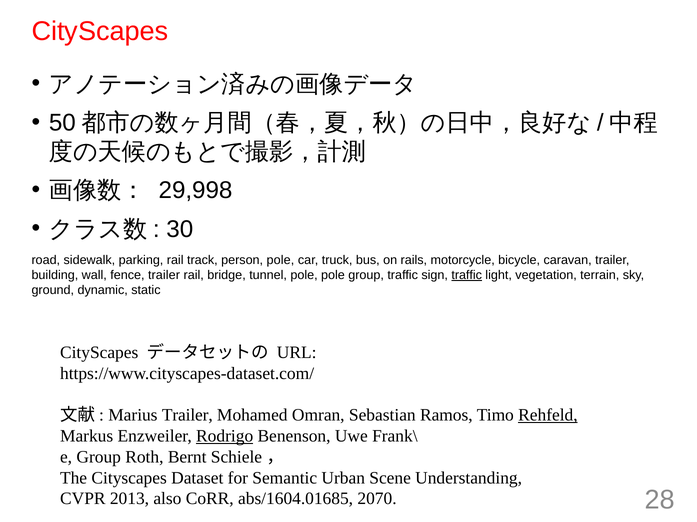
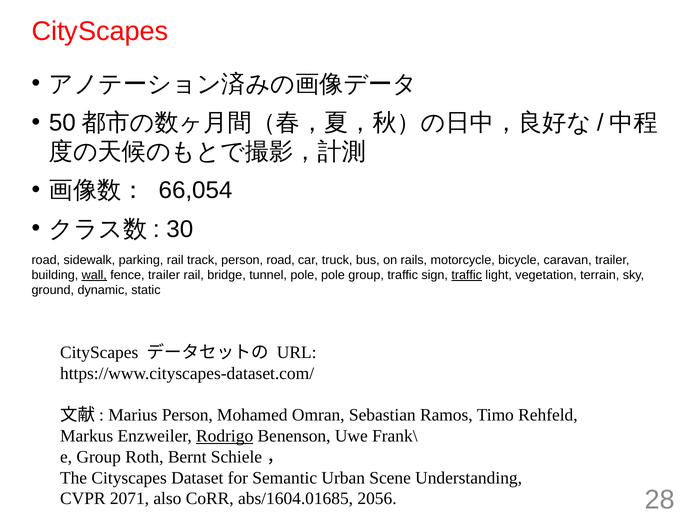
29,998: 29,998 -> 66,054
person pole: pole -> road
wall underline: none -> present
Marius Trailer: Trailer -> Person
Rehfeld underline: present -> none
2013: 2013 -> 2071
2070: 2070 -> 2056
